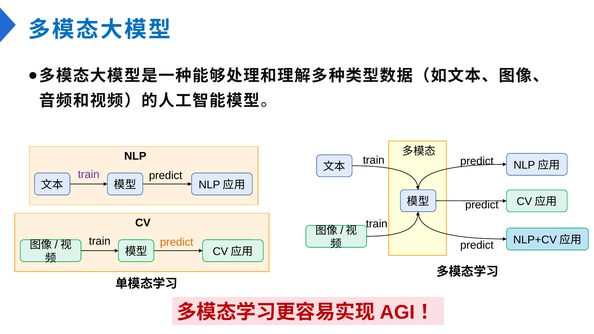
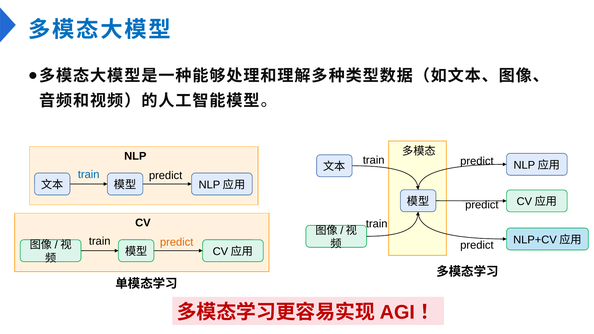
train at (89, 174) colour: purple -> blue
